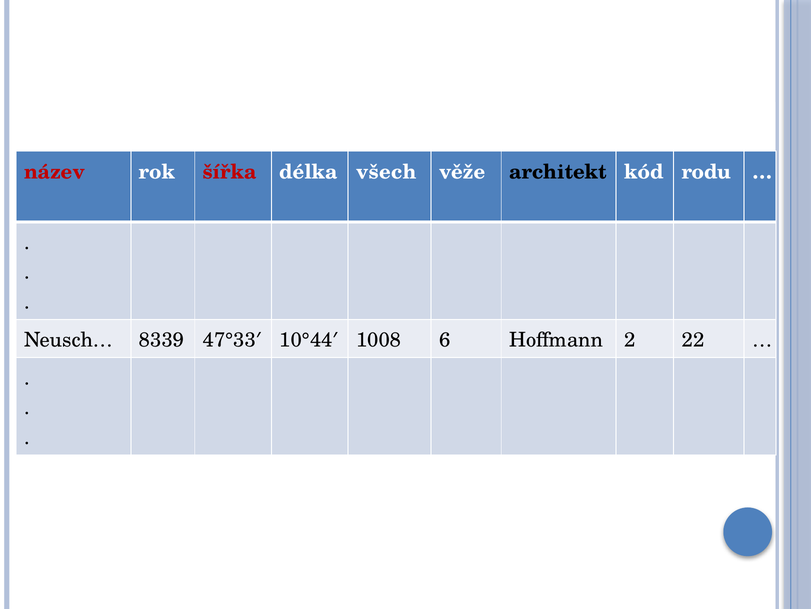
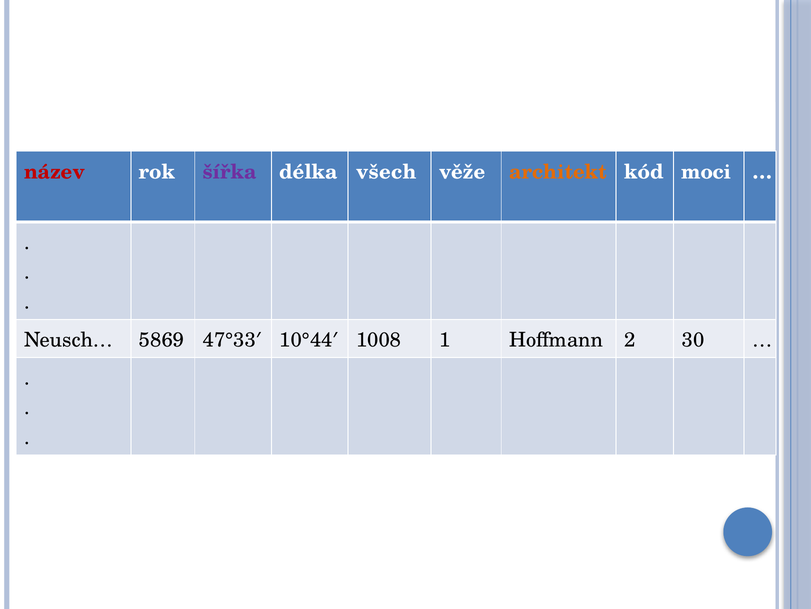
šířka colour: red -> purple
architekt colour: black -> orange
rodu: rodu -> moci
8339: 8339 -> 5869
6: 6 -> 1
22: 22 -> 30
